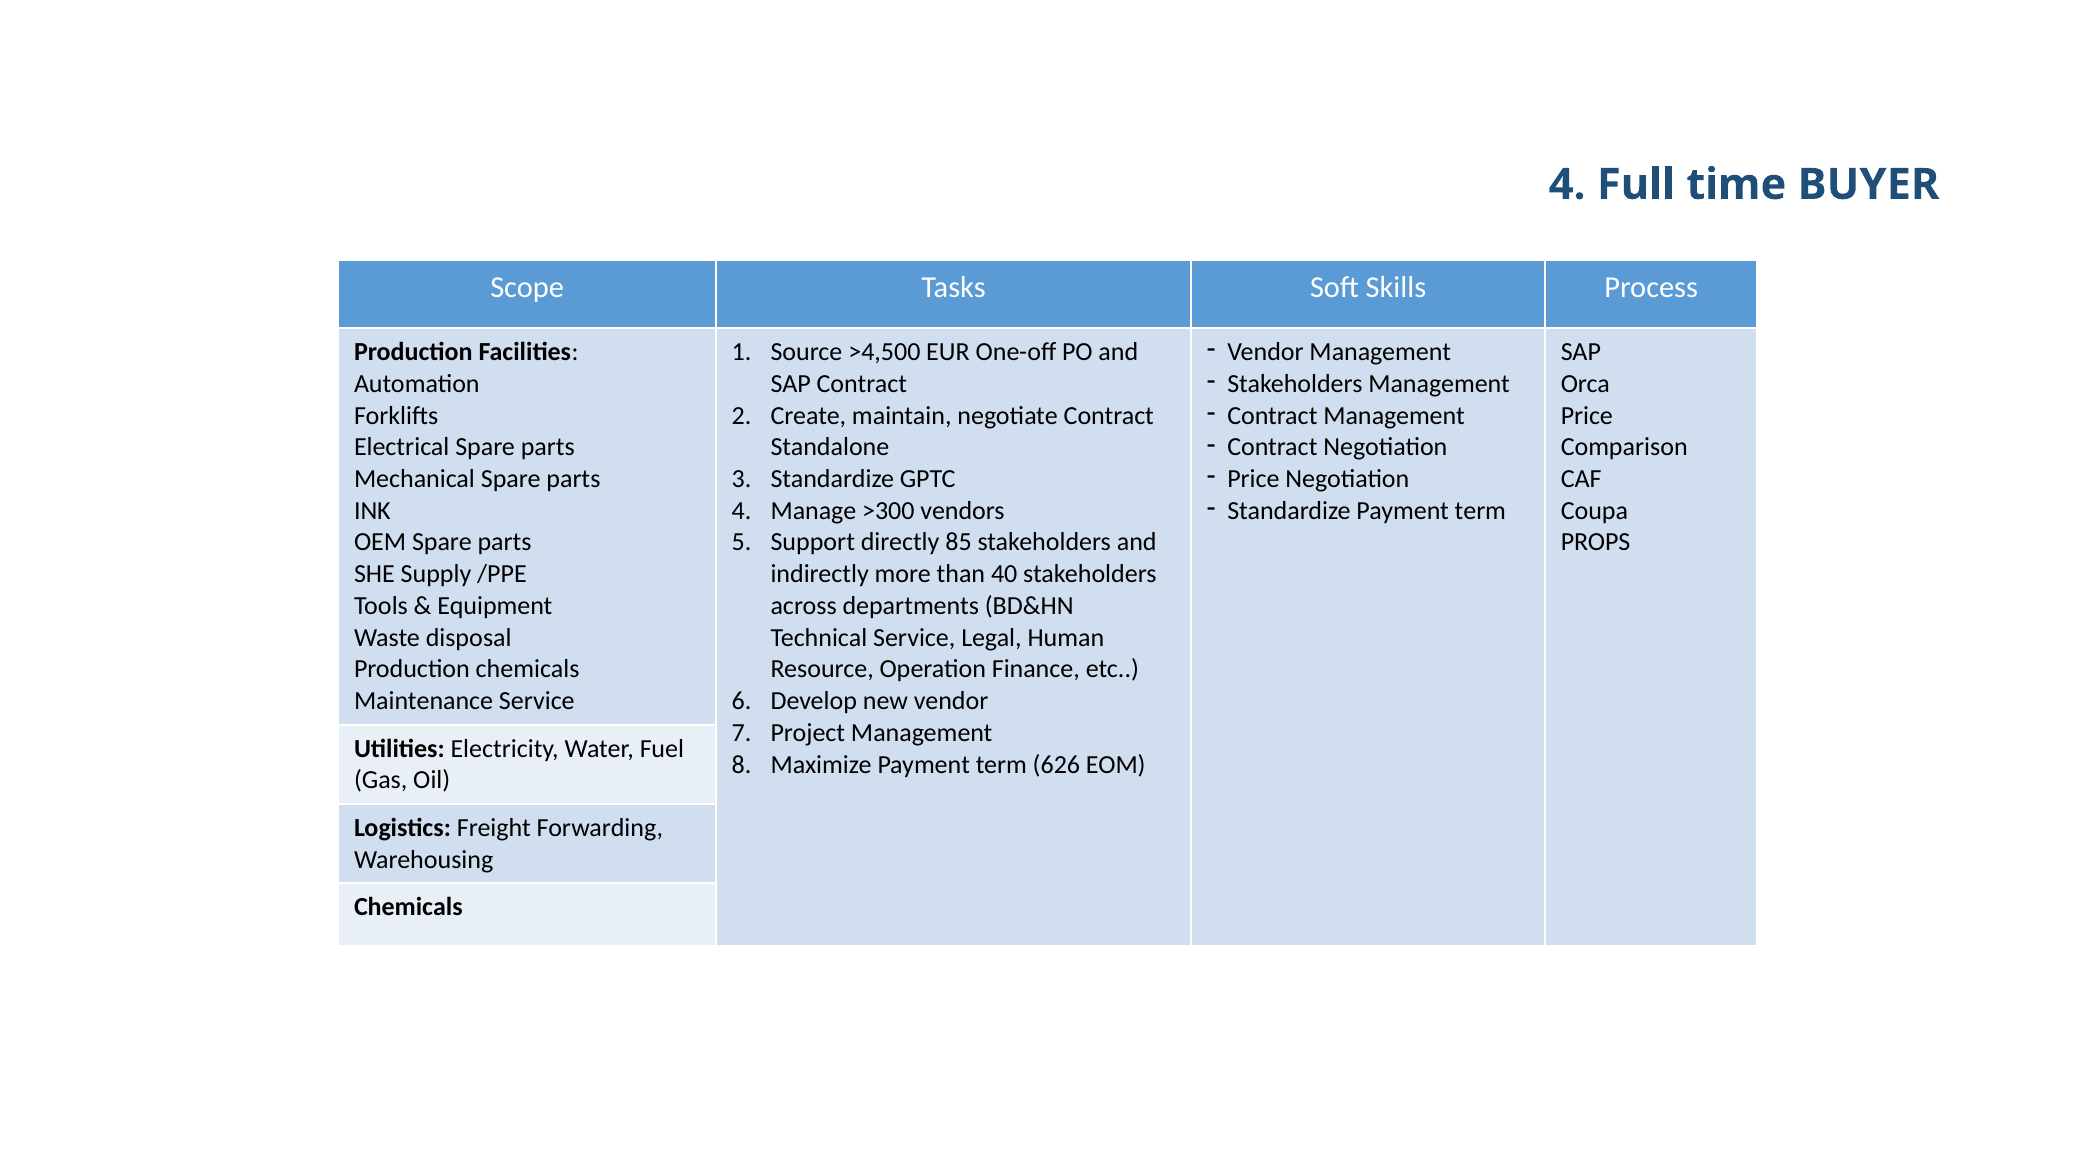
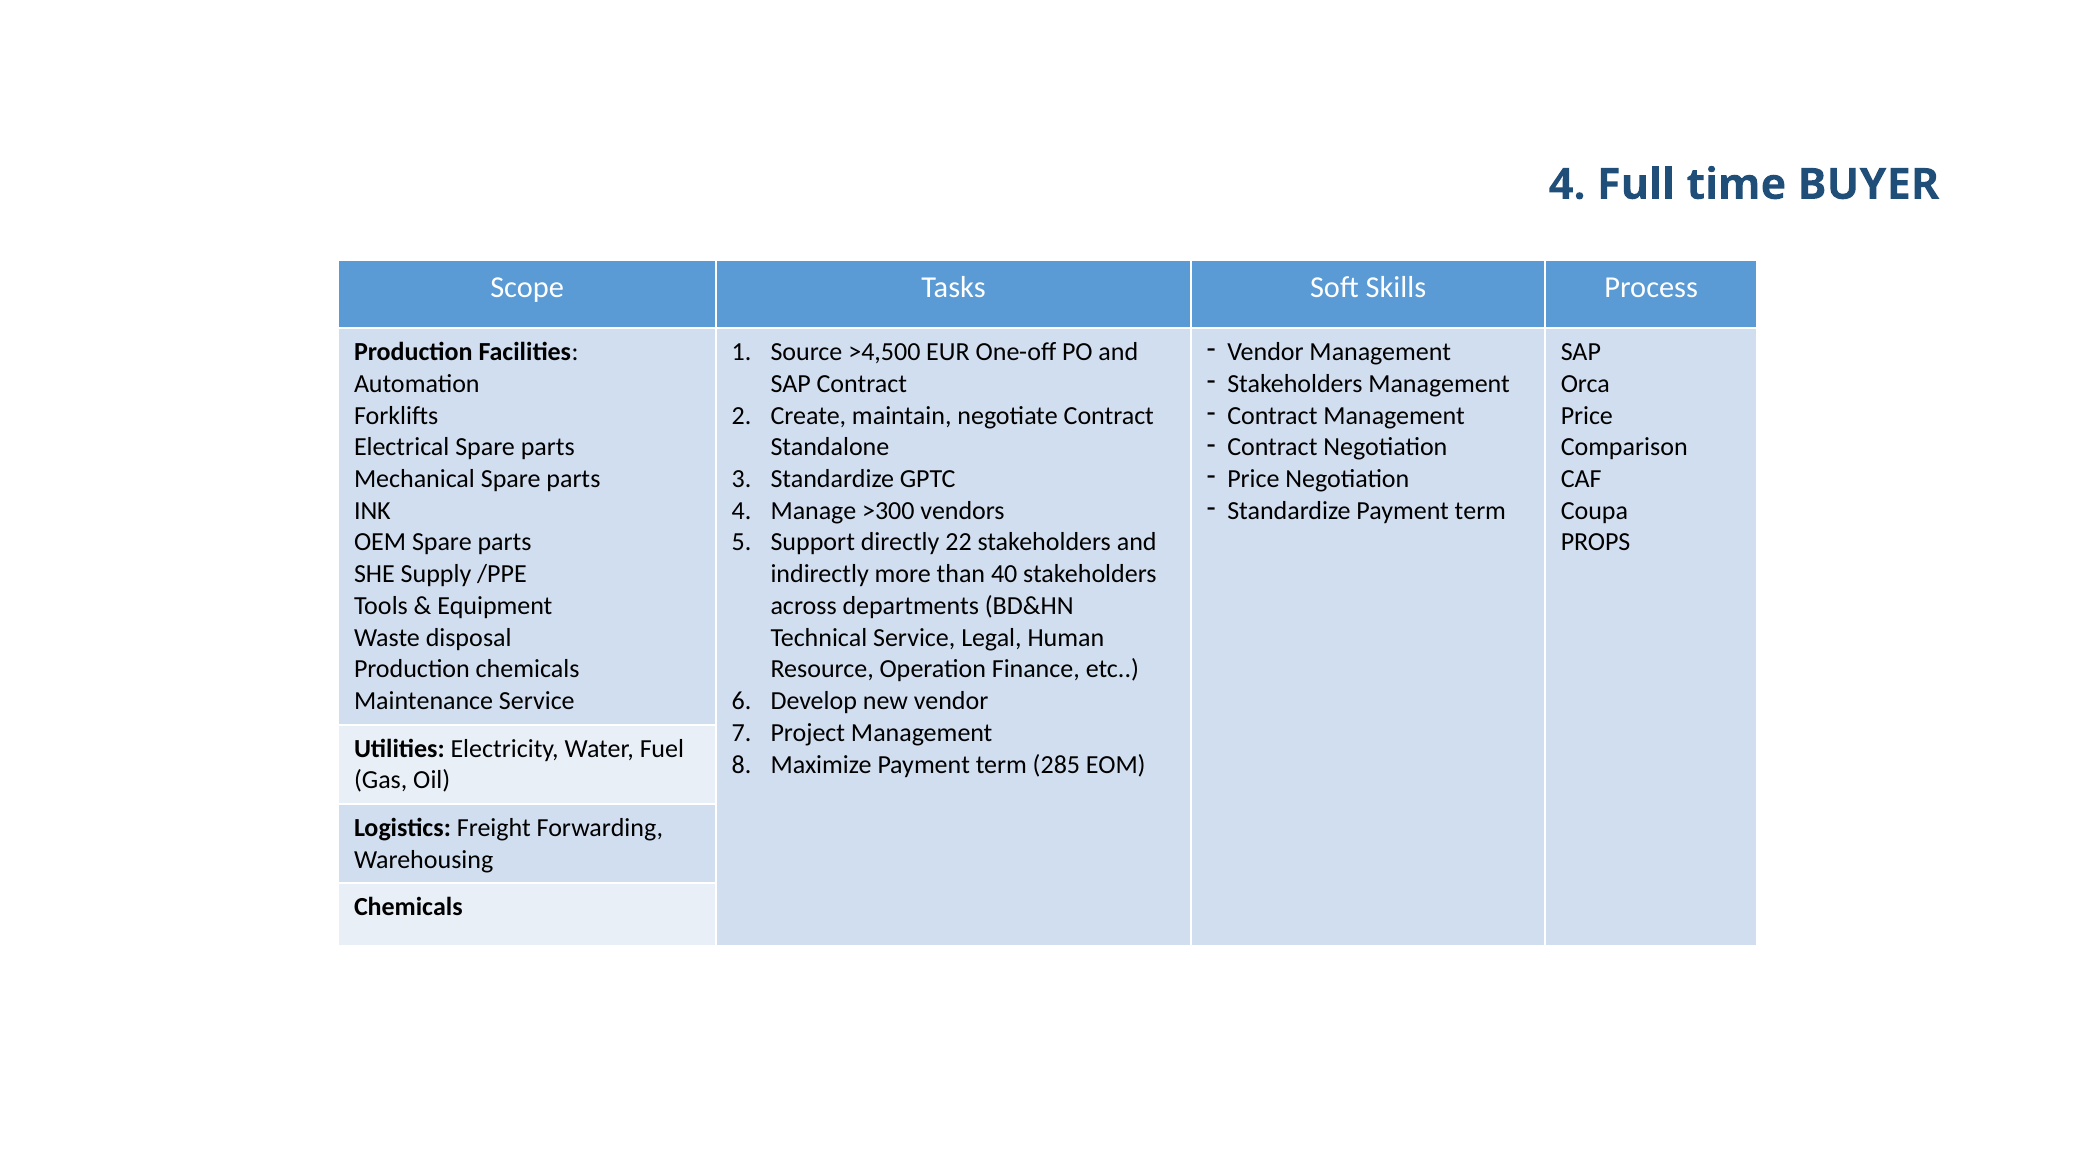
85: 85 -> 22
626: 626 -> 285
